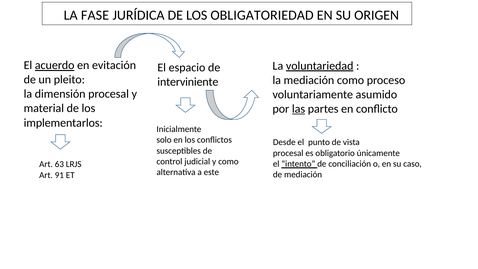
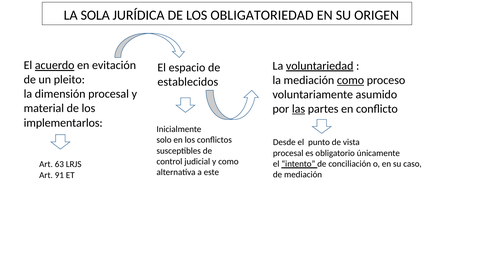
FASE: FASE -> SOLA
como at (351, 80) underline: none -> present
interviniente: interviniente -> establecidos
